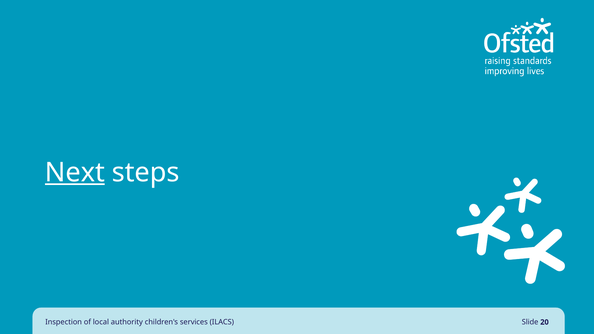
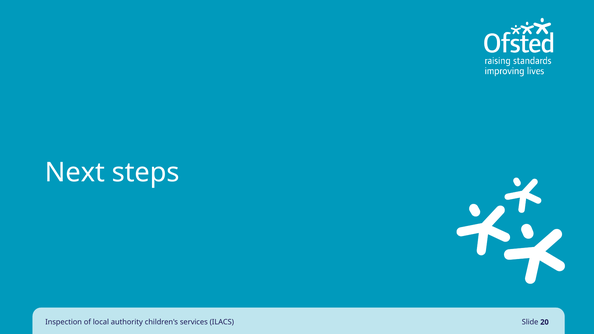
Next underline: present -> none
